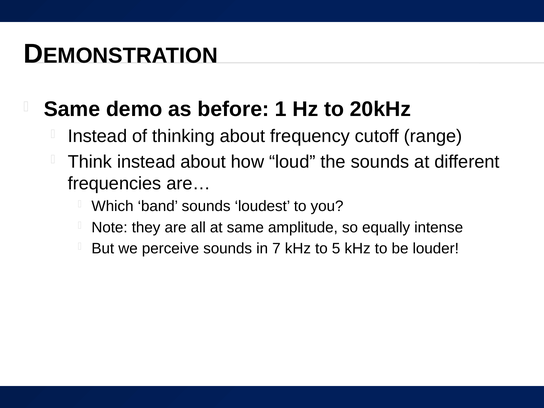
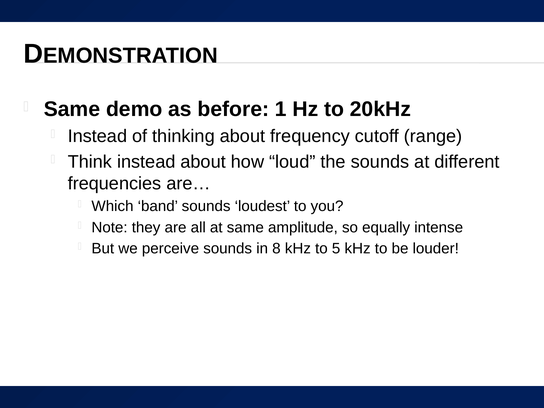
7: 7 -> 8
